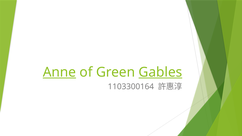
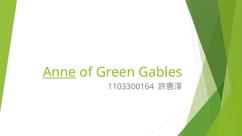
Gables underline: present -> none
